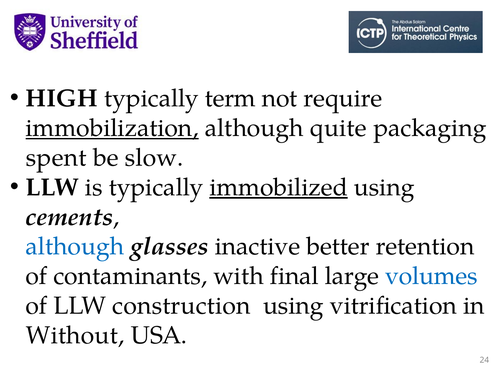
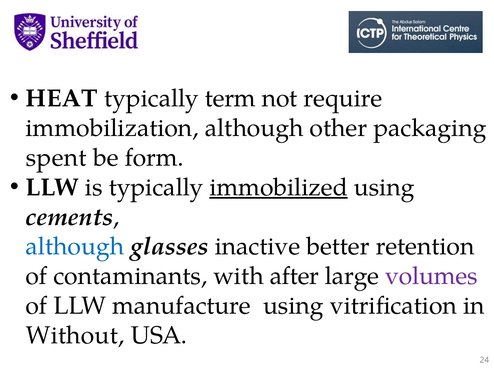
HIGH: HIGH -> HEAT
immobilization underline: present -> none
quite: quite -> other
slow: slow -> form
final: final -> after
volumes colour: blue -> purple
construction: construction -> manufacture
